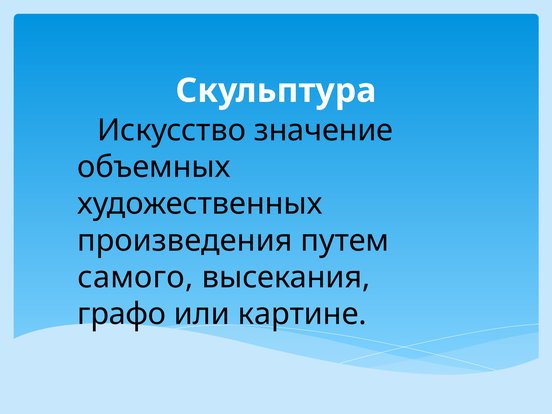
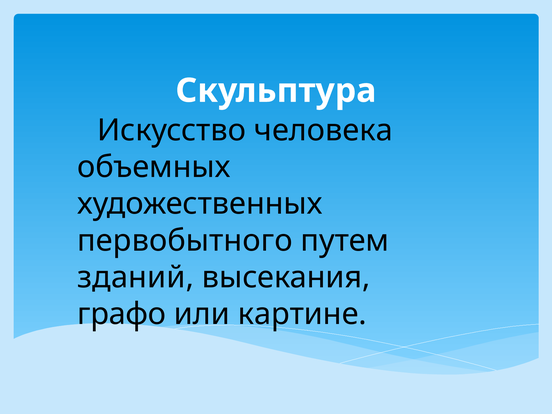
значение: значение -> человека
произведения: произведения -> первобытного
самого: самого -> зданий
